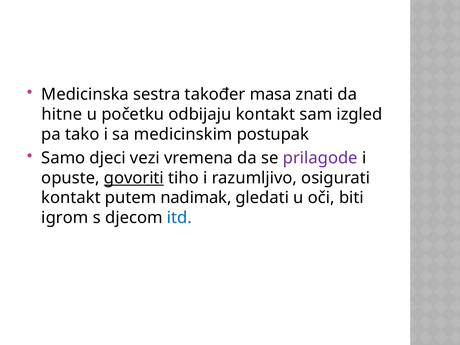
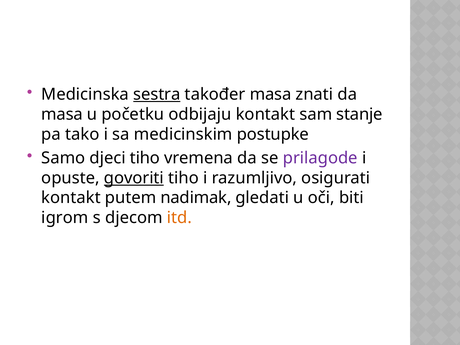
sestra underline: none -> present
hitne at (62, 114): hitne -> masa
izgled: izgled -> stanje
postupak: postupak -> postupke
djeci vezi: vezi -> tiho
itd colour: blue -> orange
